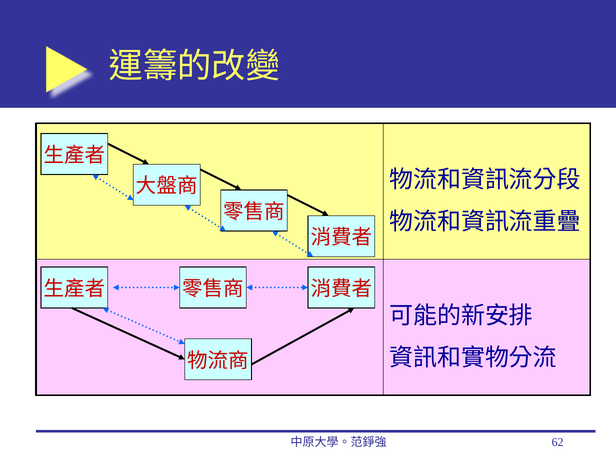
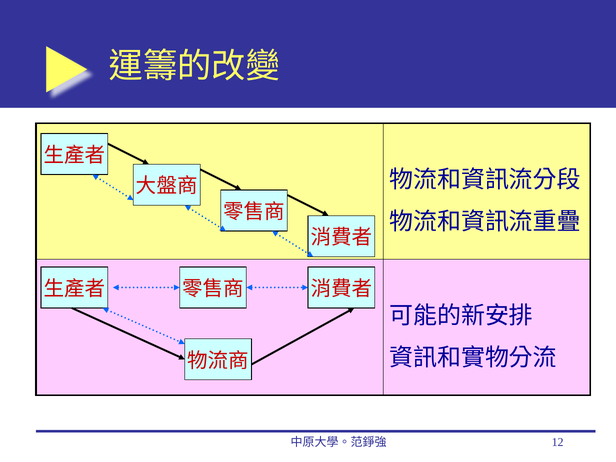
62: 62 -> 12
